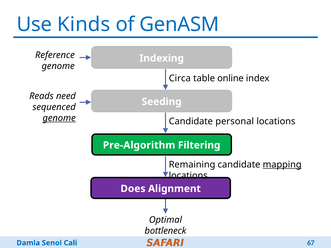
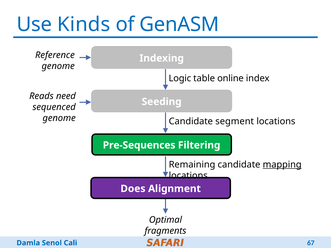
Circa: Circa -> Logic
genome at (59, 118) underline: present -> none
personal: personal -> segment
Pre-Algorithm: Pre-Algorithm -> Pre-Sequences
bottleneck: bottleneck -> fragments
